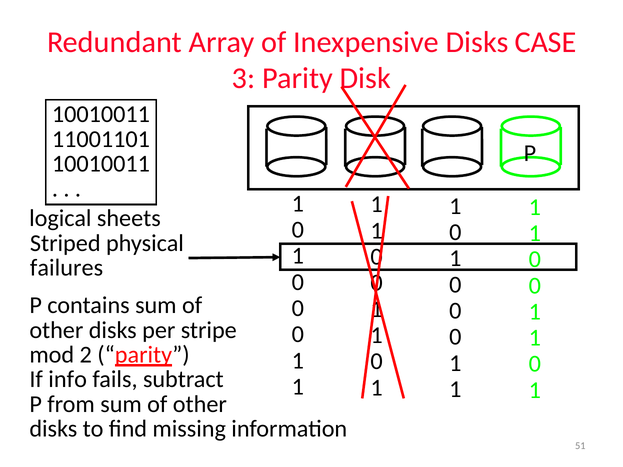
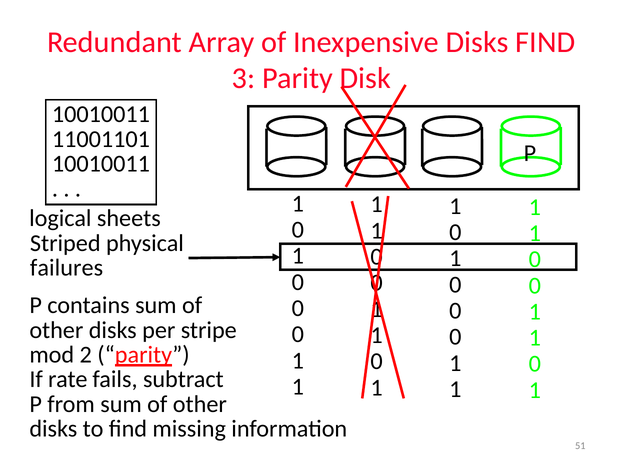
Disks CASE: CASE -> FIND
info: info -> rate
